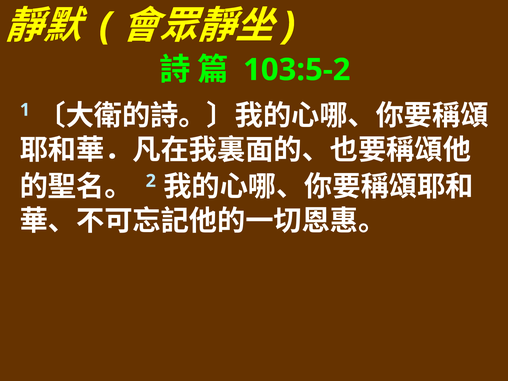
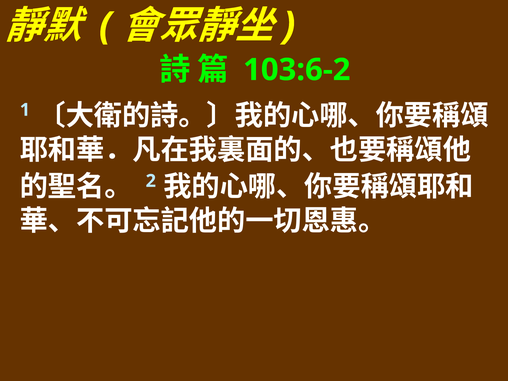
103:5-2: 103:5-2 -> 103:6-2
